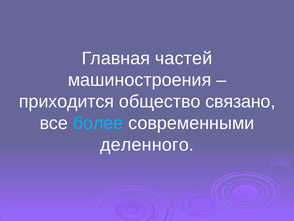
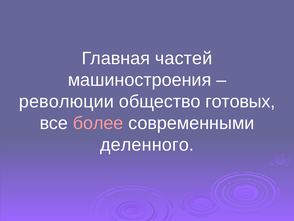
приходится: приходится -> революции
связано: связано -> готовых
более colour: light blue -> pink
